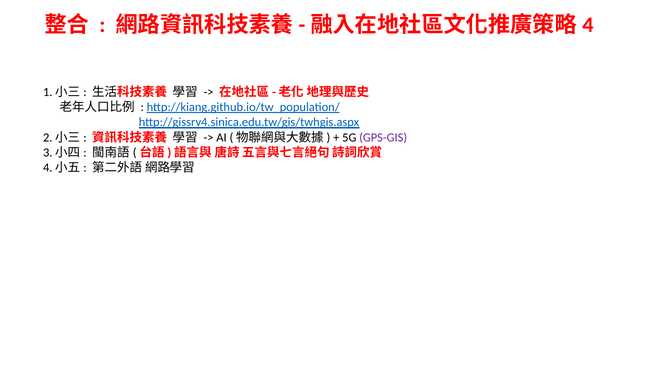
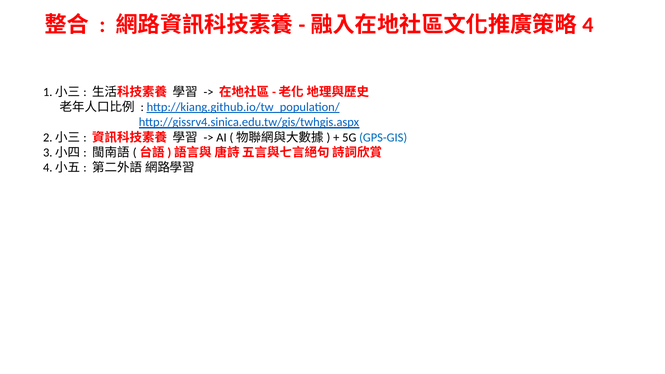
GPS-GIS colour: purple -> blue
